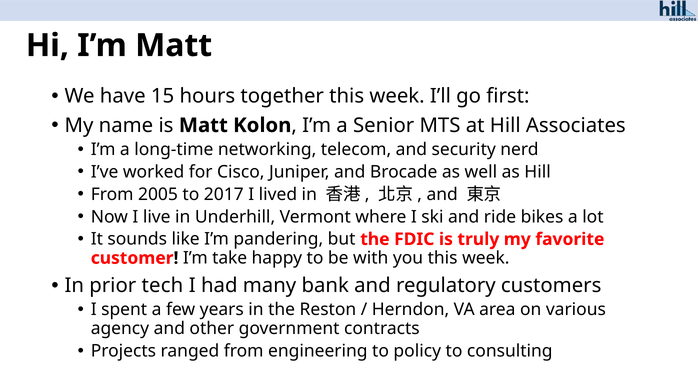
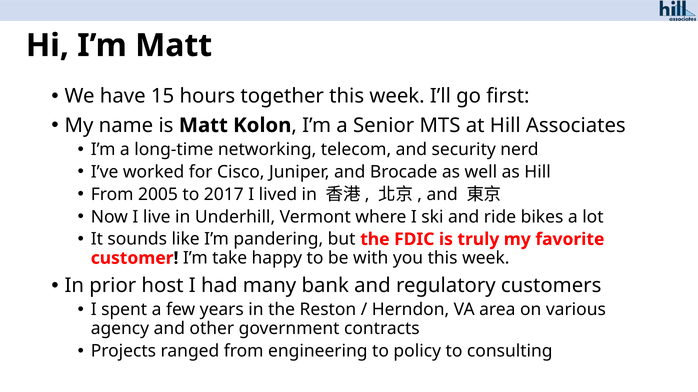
tech: tech -> host
